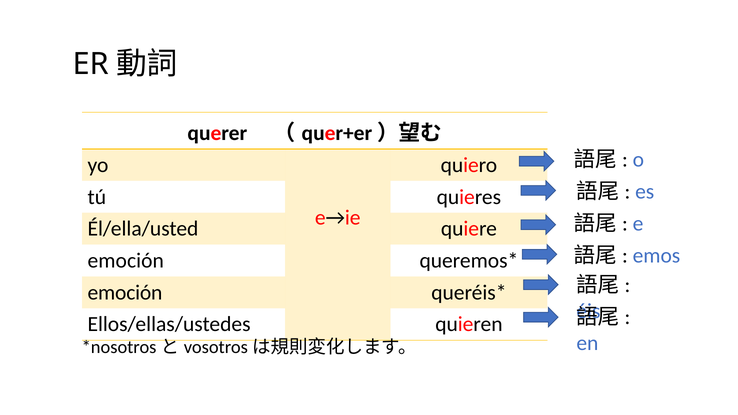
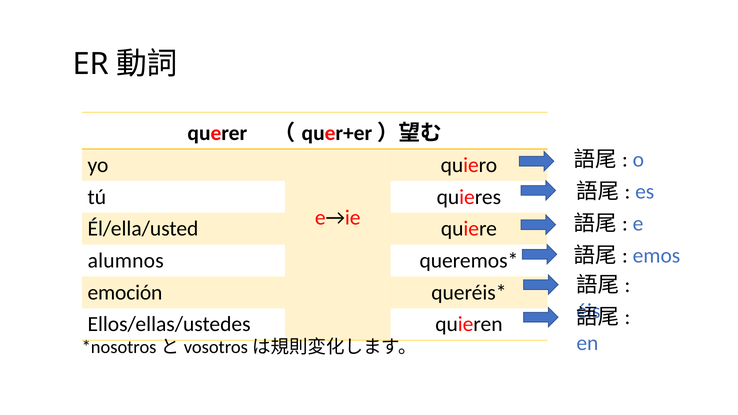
emoción at (126, 261): emoción -> alumnos
